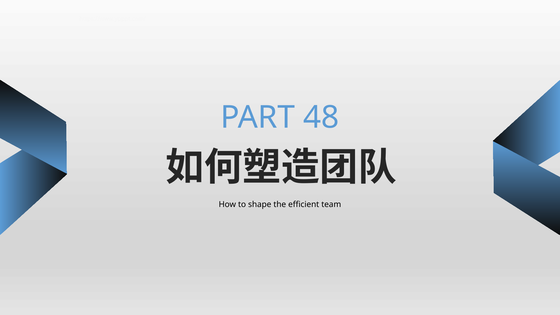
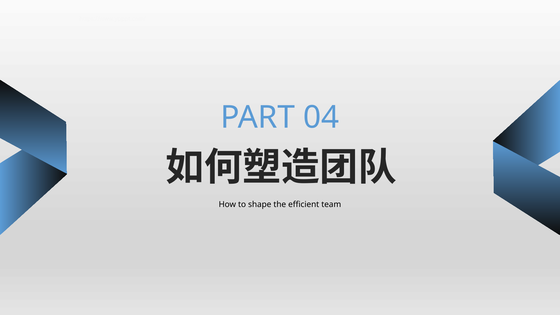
48: 48 -> 04
